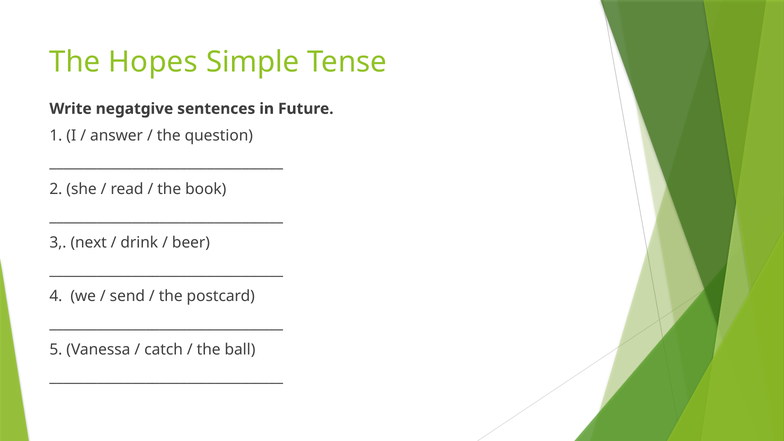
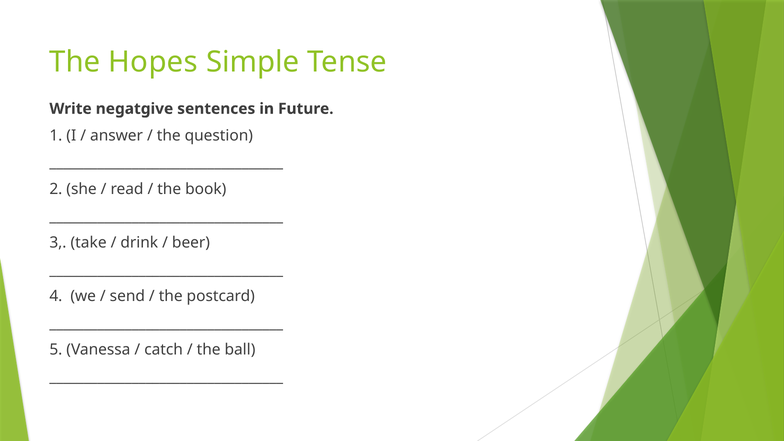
next: next -> take
